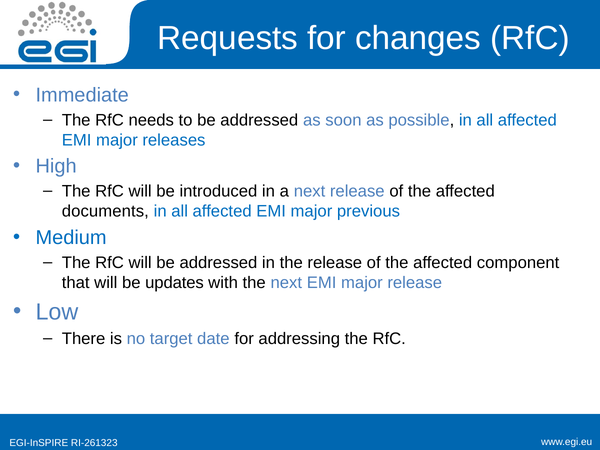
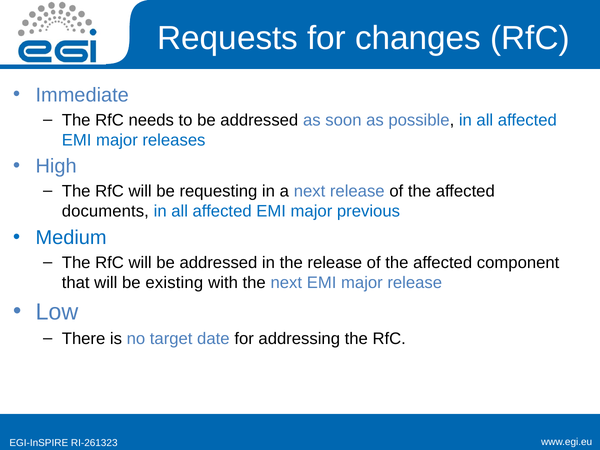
introduced: introduced -> requesting
updates: updates -> existing
